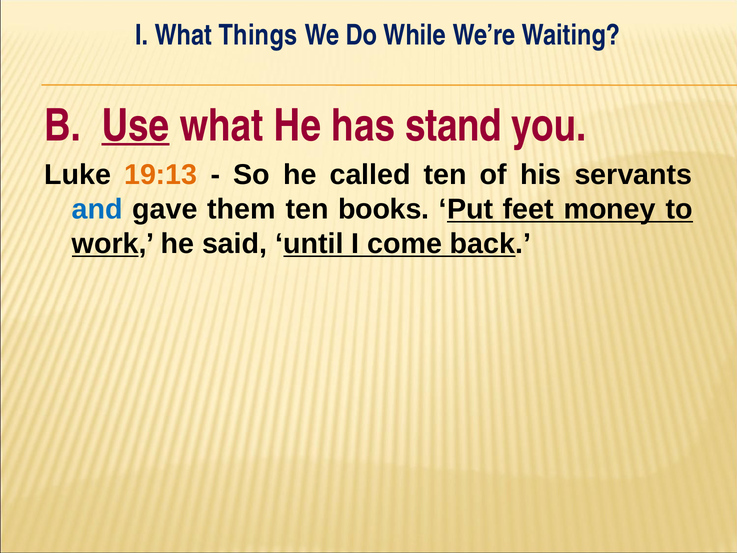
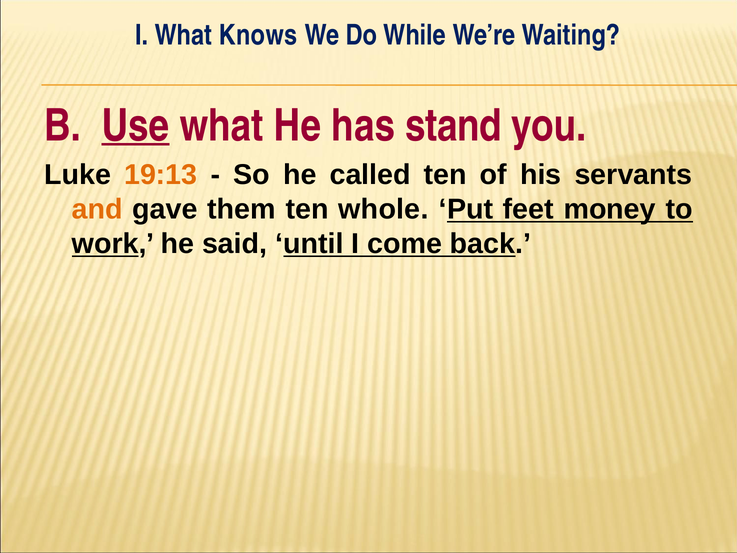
Things: Things -> Knows
and colour: blue -> orange
books: books -> whole
